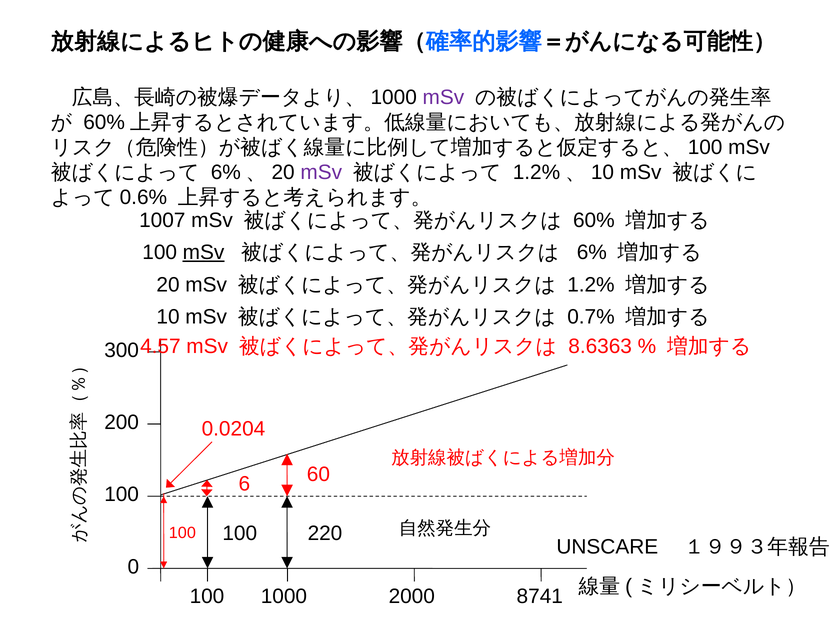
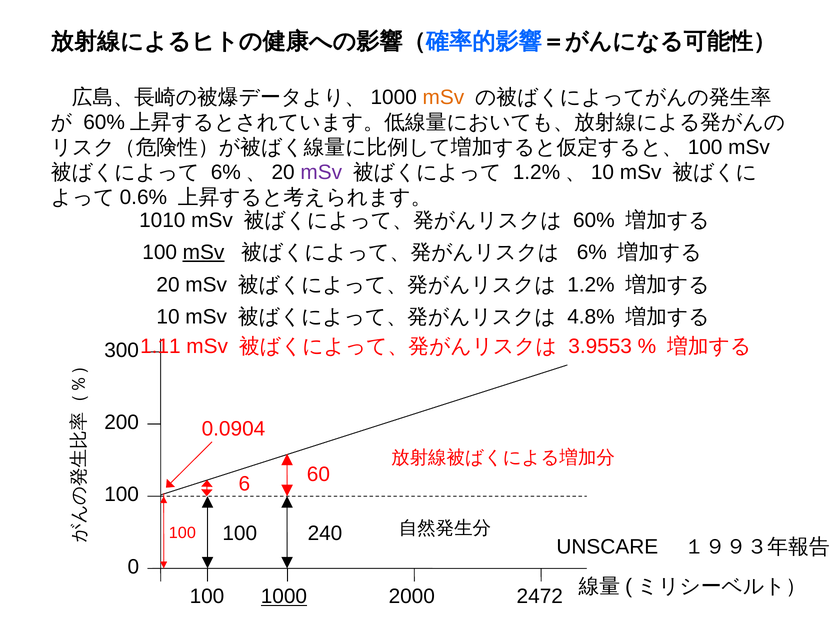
mSv at (443, 97) colour: purple -> orange
1007: 1007 -> 1010
0.7%: 0.7% -> 4.8%
4.57: 4.57 -> 1.11
8.6363: 8.6363 -> 3.9553
0.0204: 0.0204 -> 0.0904
220: 220 -> 240
1000 underline: none -> present
8741: 8741 -> 2472
